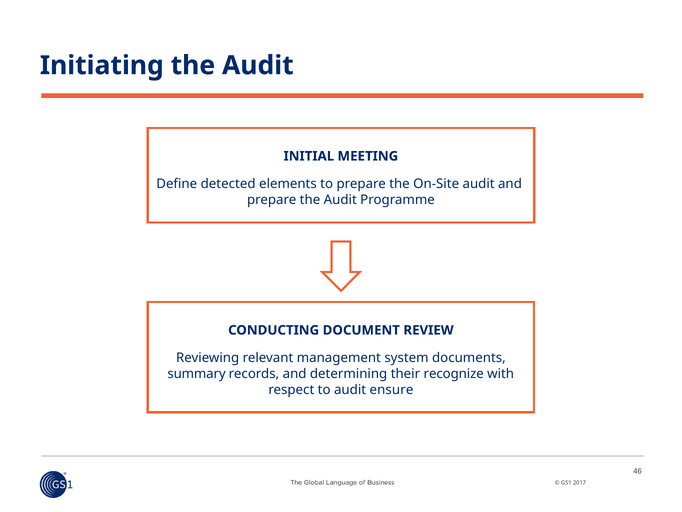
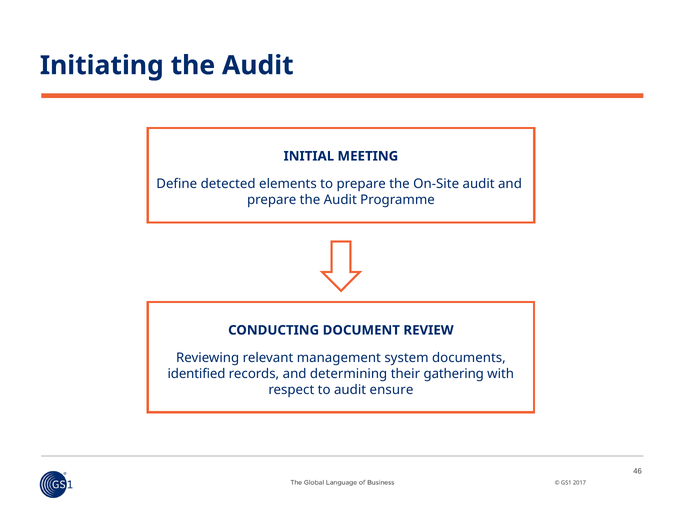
summary: summary -> identified
recognize: recognize -> gathering
